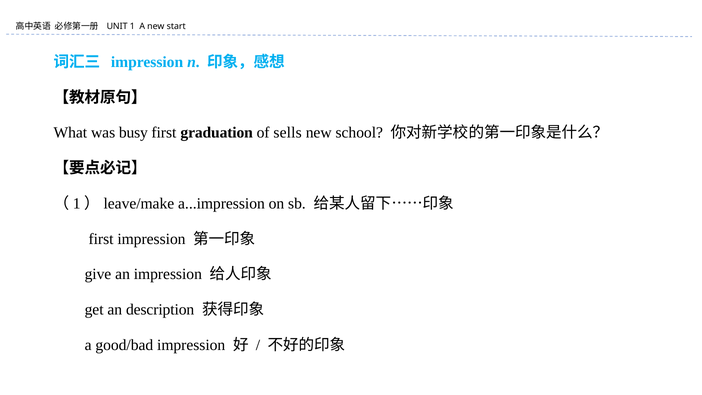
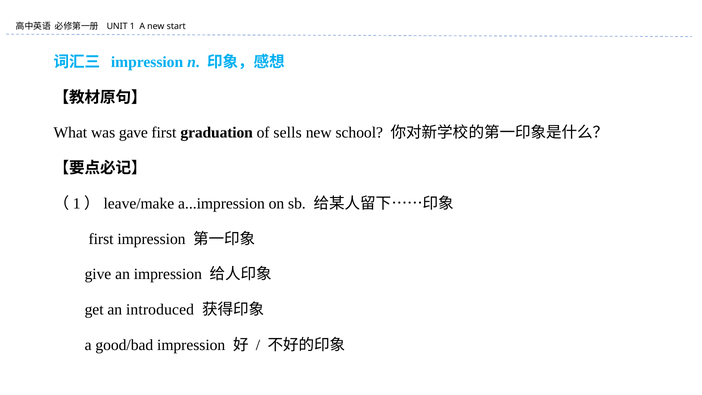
busy: busy -> gave
description: description -> introduced
